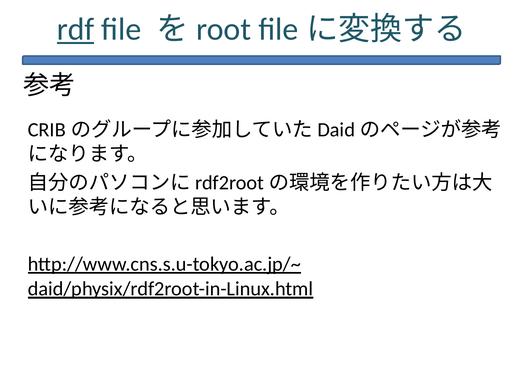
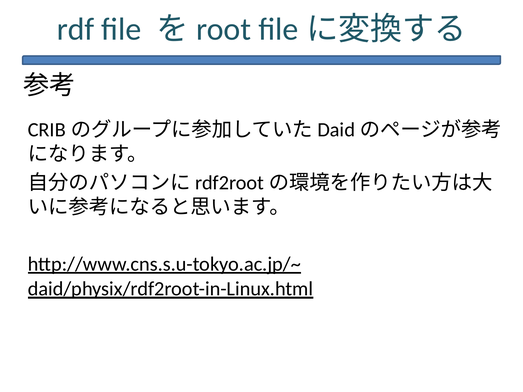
rdf underline: present -> none
